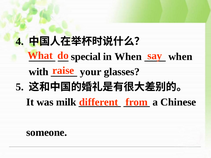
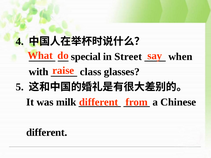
in When: When -> Street
your: your -> class
someone at (47, 133): someone -> different
